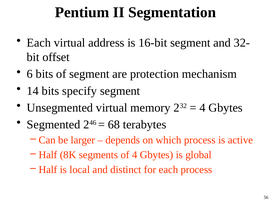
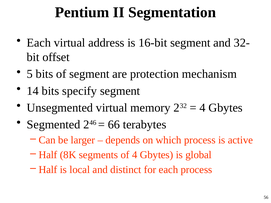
6: 6 -> 5
68: 68 -> 66
